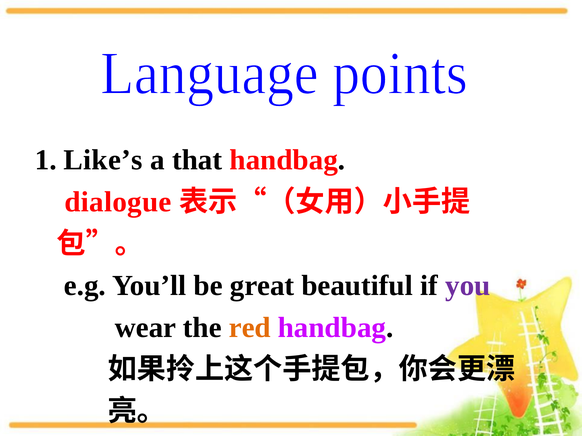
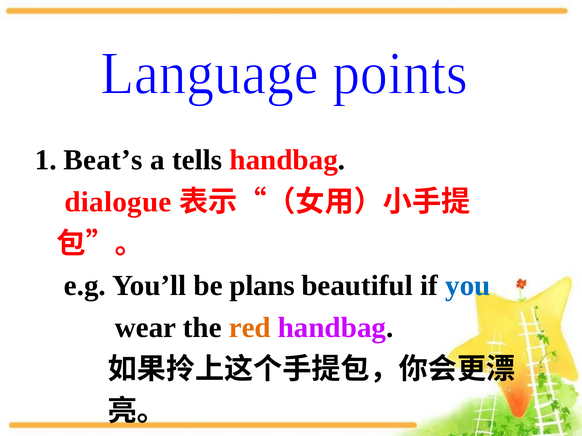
Like’s: Like’s -> Beat’s
that: that -> tells
great: great -> plans
you colour: purple -> blue
